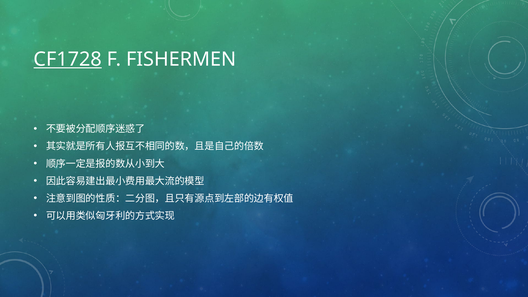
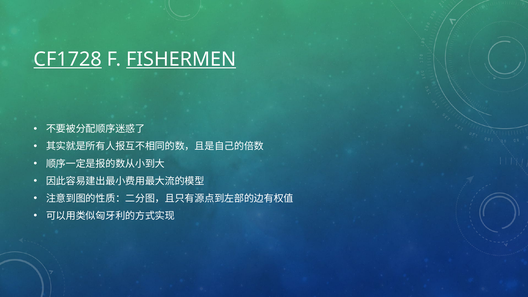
FISHERMEN underline: none -> present
